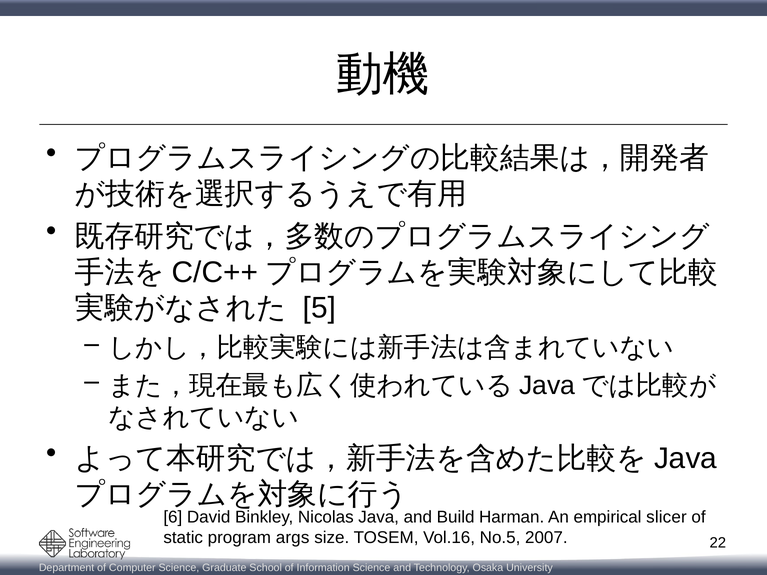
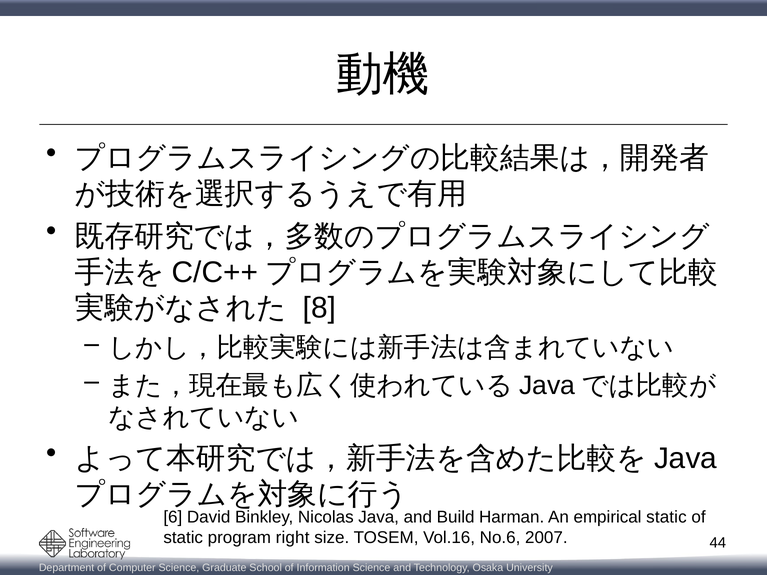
5: 5 -> 8
empirical slicer: slicer -> static
args: args -> right
No.5: No.5 -> No.6
22: 22 -> 44
